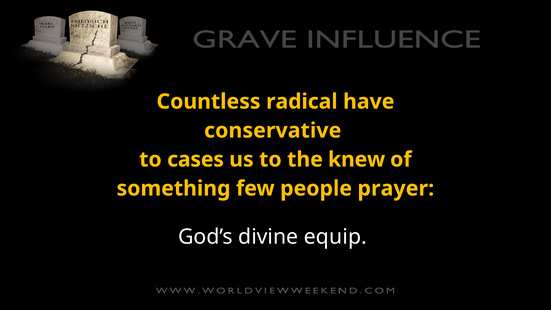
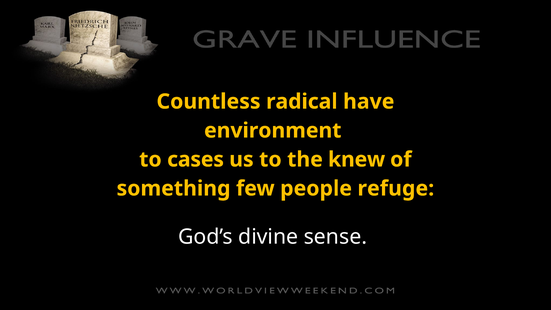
conservative: conservative -> environment
prayer: prayer -> refuge
equip: equip -> sense
